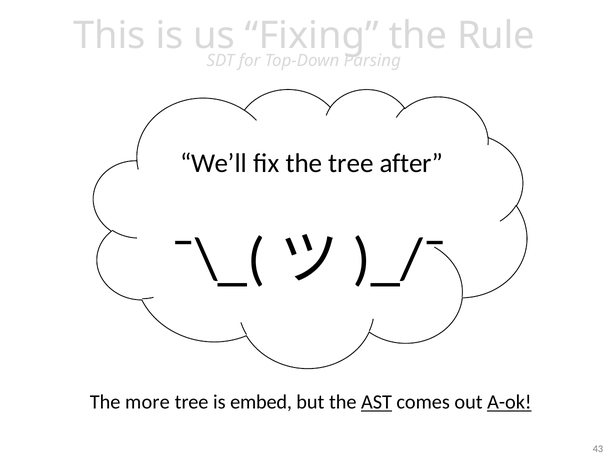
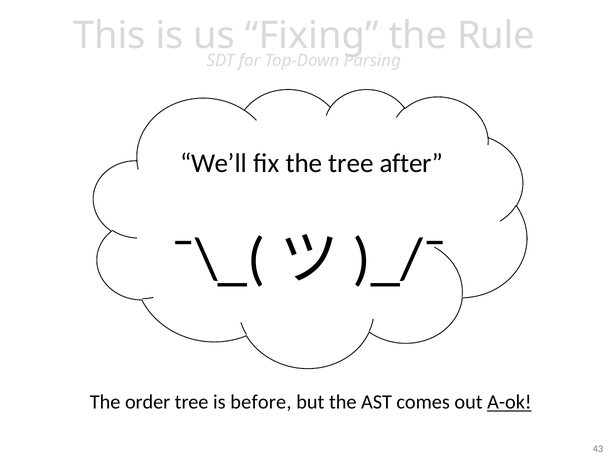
more: more -> order
embed: embed -> before
AST underline: present -> none
